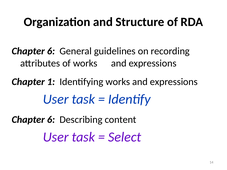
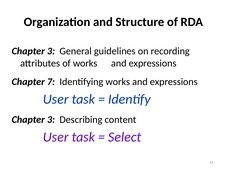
6 at (51, 51): 6 -> 3
1: 1 -> 7
6 at (51, 120): 6 -> 3
